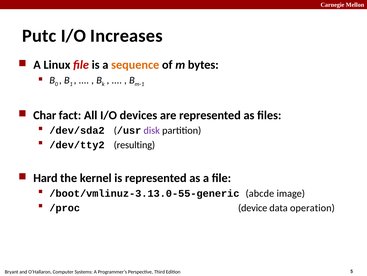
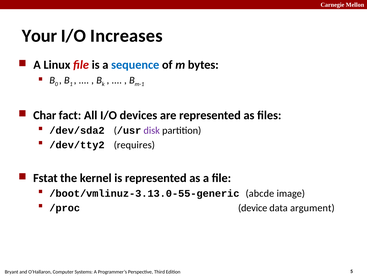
Putc: Putc -> Your
sequence colour: orange -> blue
resulting: resulting -> requires
Hard: Hard -> Fstat
operation: operation -> argument
